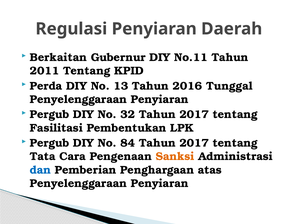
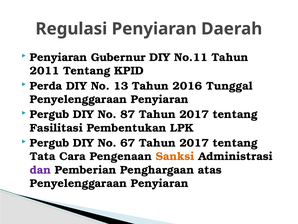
Berkaitan at (58, 57): Berkaitan -> Penyiaran
32: 32 -> 87
84: 84 -> 67
dan colour: blue -> purple
